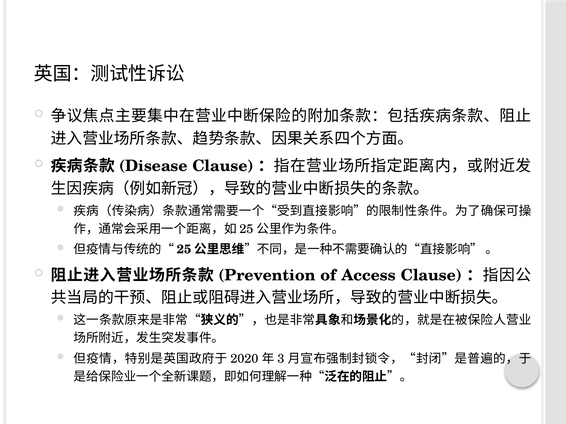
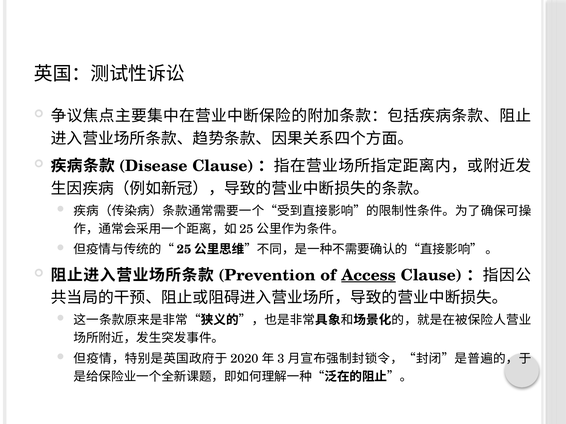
Access underline: none -> present
